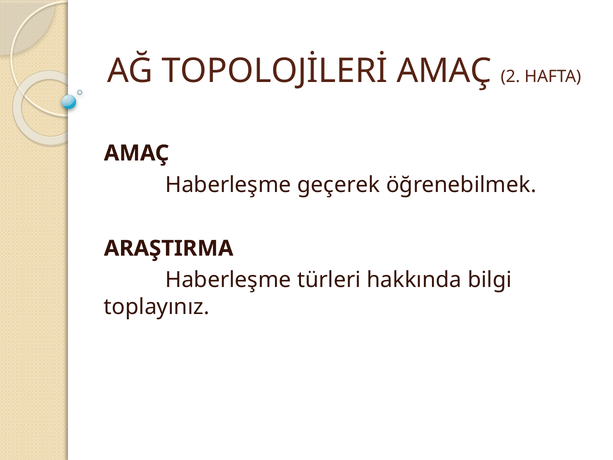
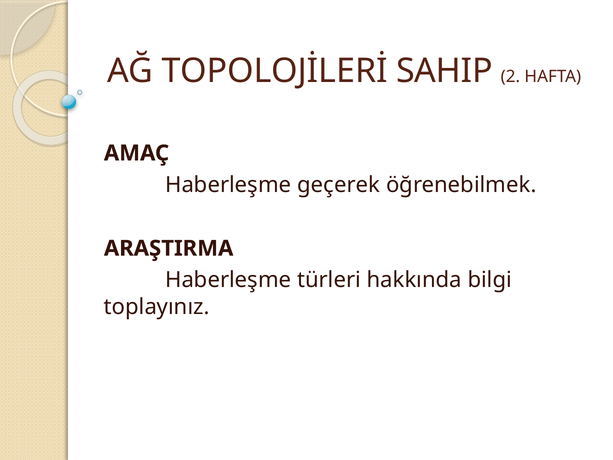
TOPOLOJİLERİ AMAÇ: AMAÇ -> SAHIP
